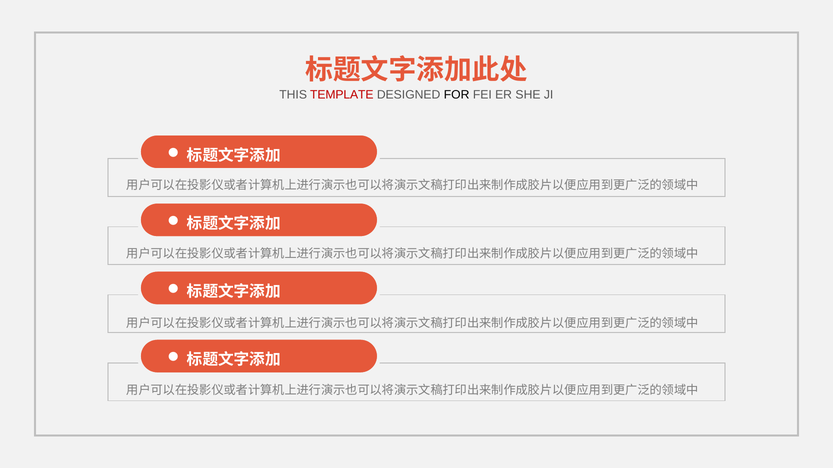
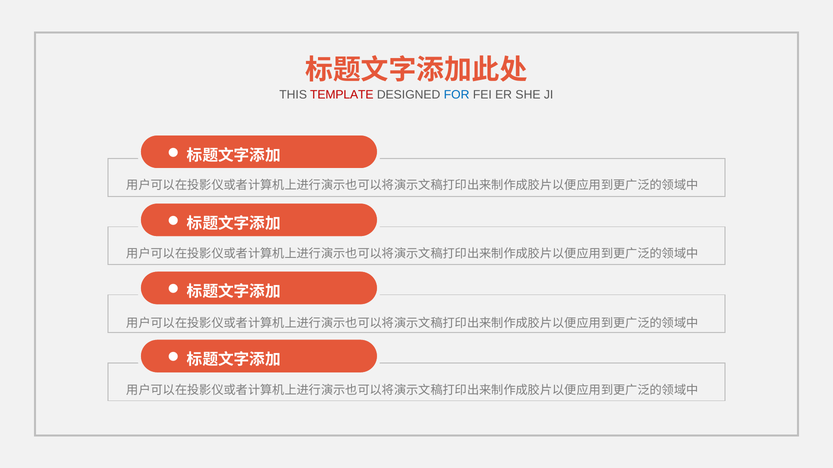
FOR colour: black -> blue
